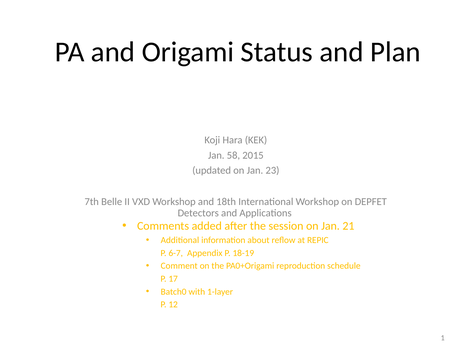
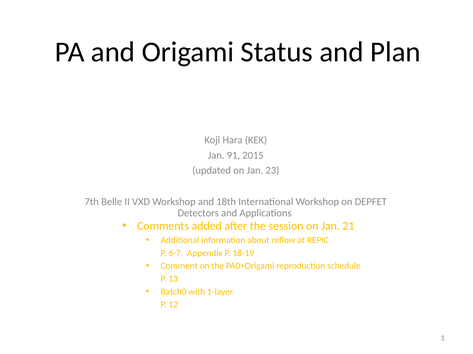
58: 58 -> 91
17: 17 -> 13
